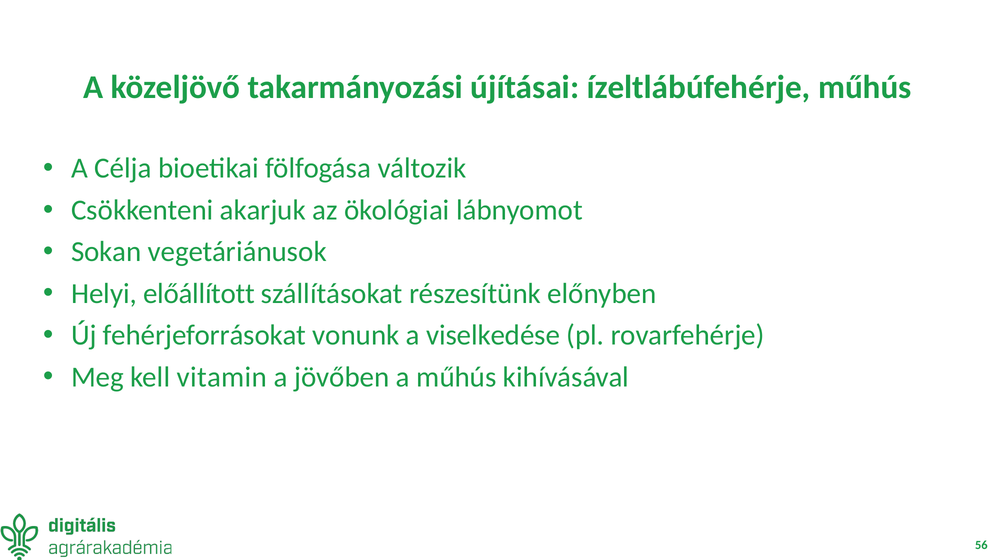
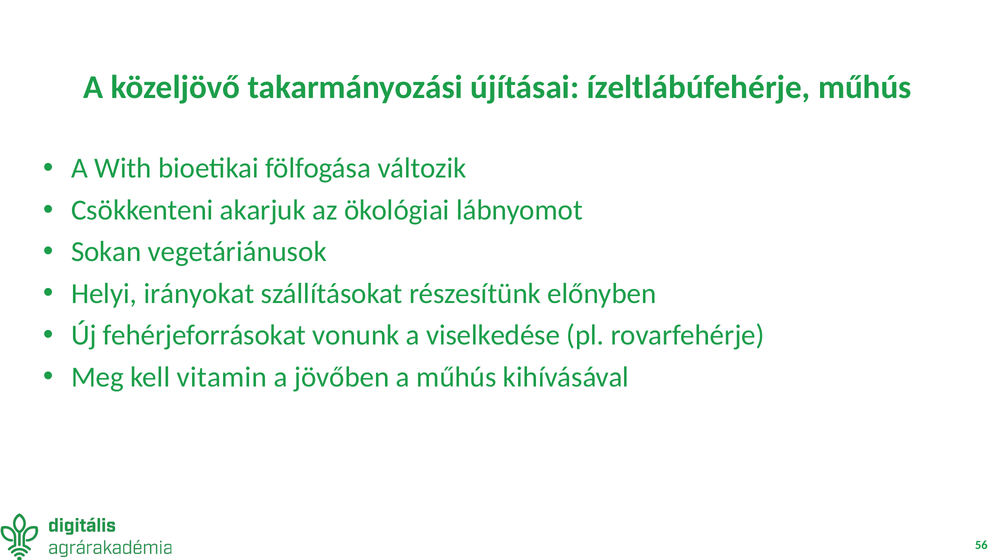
Célja: Célja -> With
előállított: előállított -> irányokat
